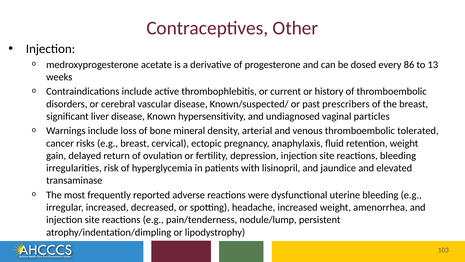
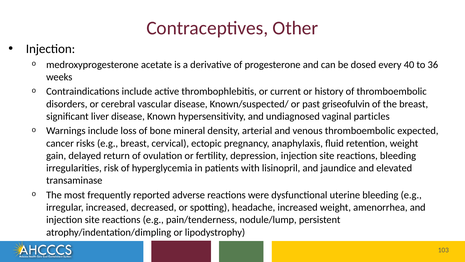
86: 86 -> 40
13: 13 -> 36
prescribers: prescribers -> griseofulvin
tolerated: tolerated -> expected
